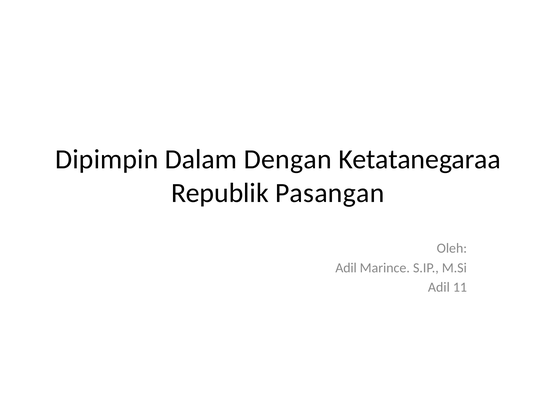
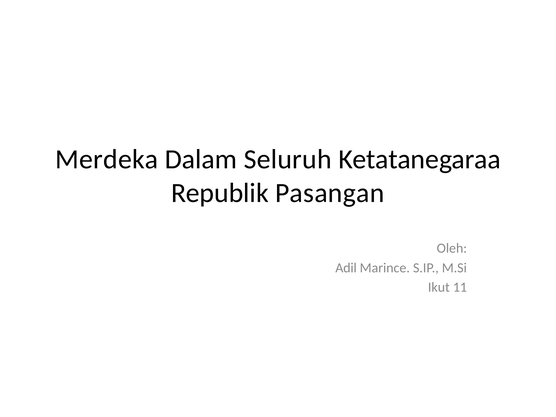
Dipimpin: Dipimpin -> Merdeka
Dengan: Dengan -> Seluruh
Adil at (439, 287): Adil -> Ikut
